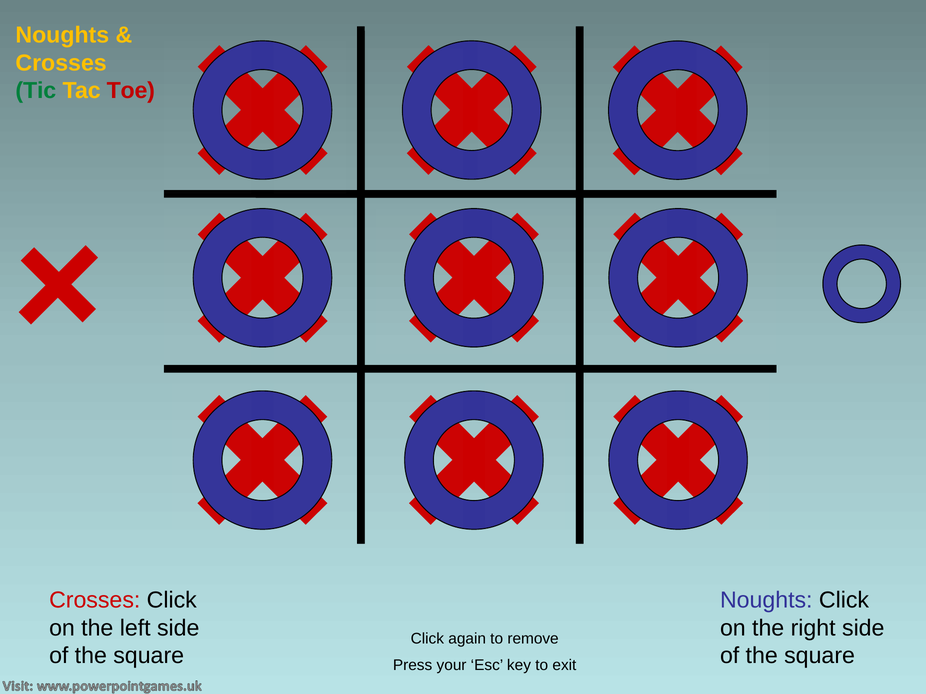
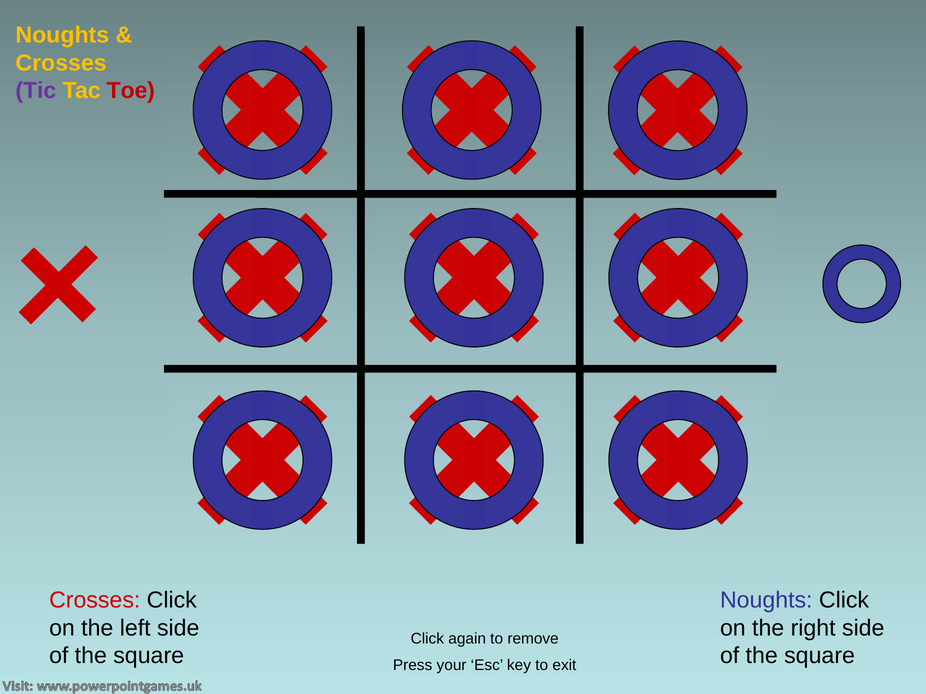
Tic colour: green -> purple
